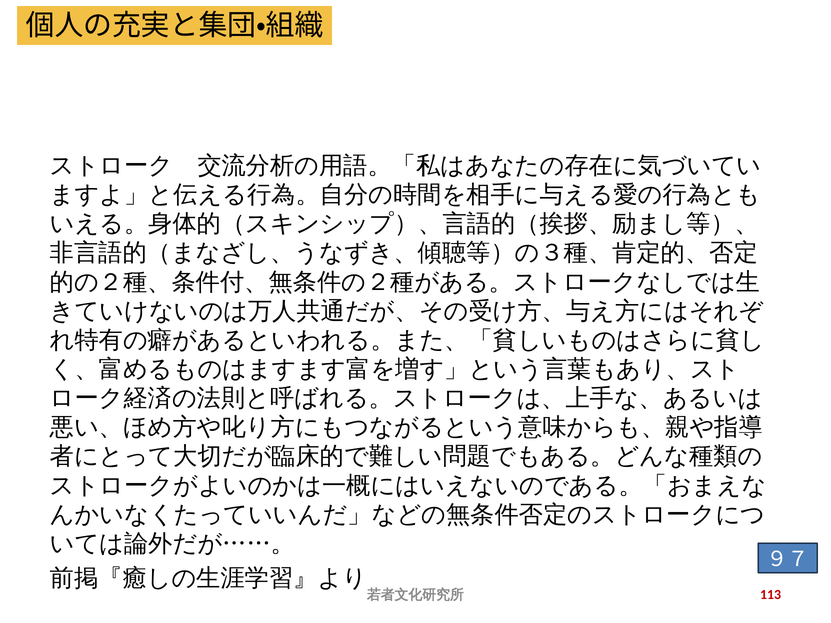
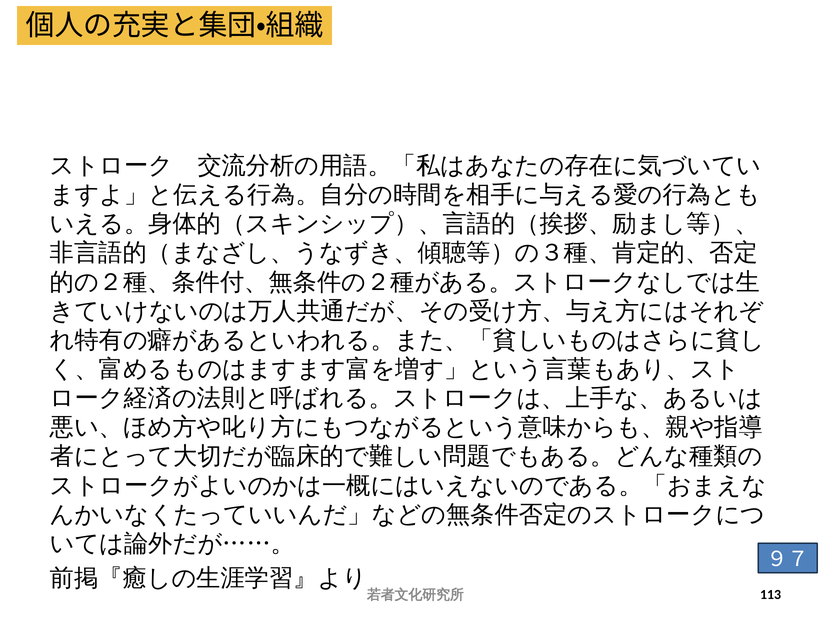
113 colour: red -> black
